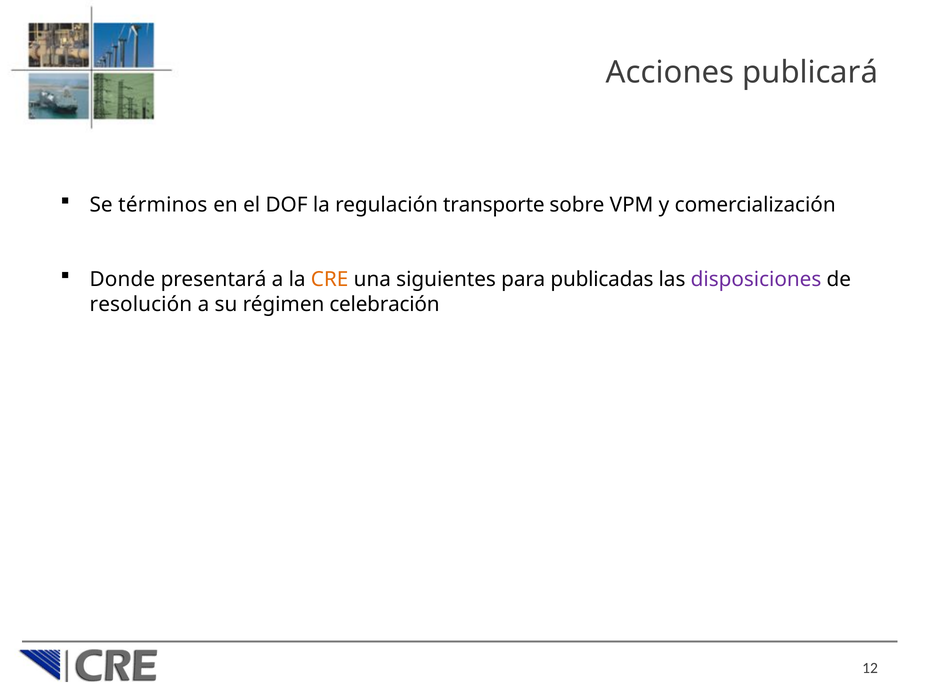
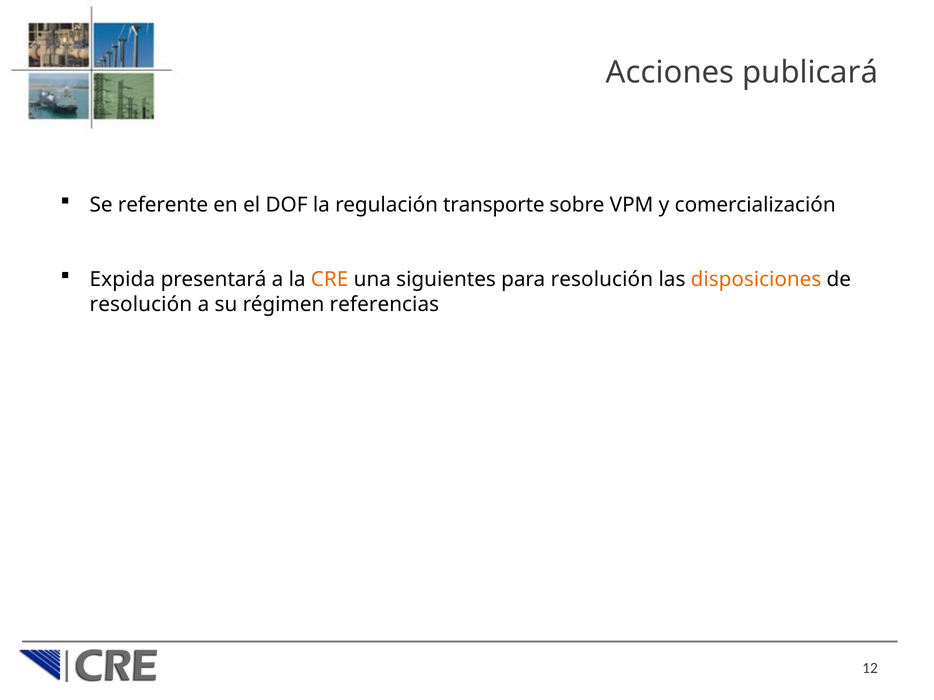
términos: términos -> referente
Donde: Donde -> Expida
para publicadas: publicadas -> resolución
disposiciones colour: purple -> orange
celebración: celebración -> referencias
